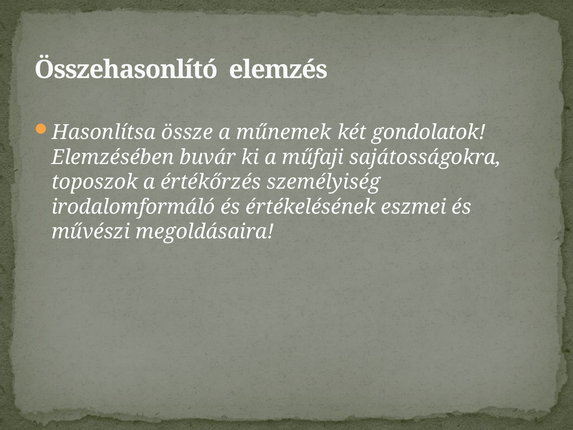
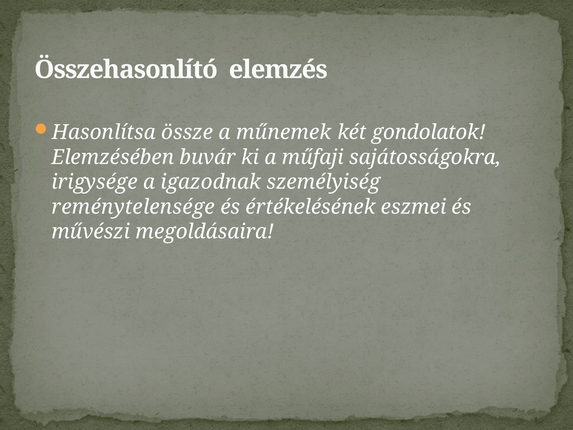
toposzok: toposzok -> irigysége
értékőrzés: értékőrzés -> igazodnak
irodalomformáló: irodalomformáló -> reménytelensége
